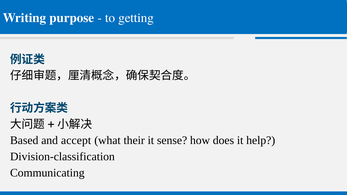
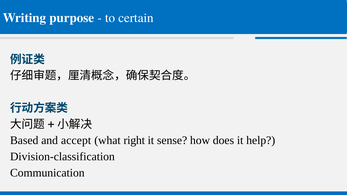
getting: getting -> certain
their: their -> right
Communicating: Communicating -> Communication
